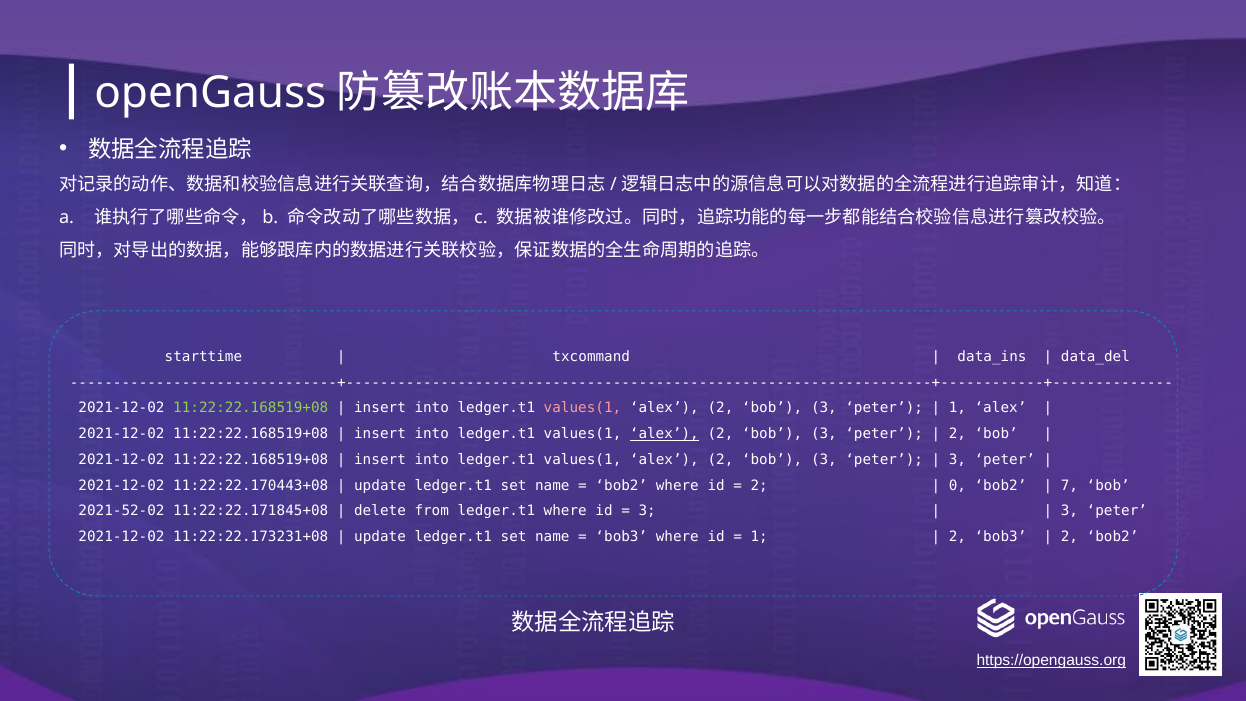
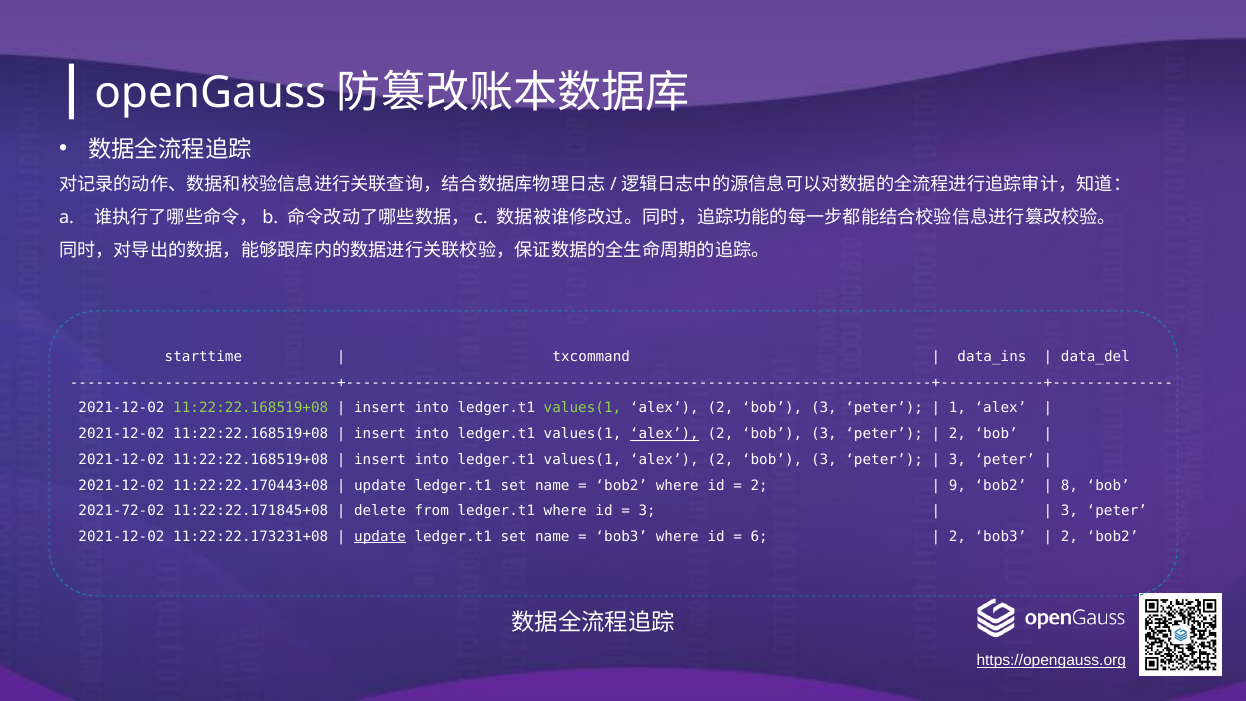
values(1 at (583, 408) colour: pink -> light green
0: 0 -> 9
7: 7 -> 8
2021-52-02: 2021-52-02 -> 2021-72-02
update at (380, 537) underline: none -> present
1 at (759, 537): 1 -> 6
